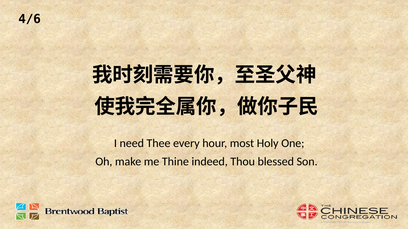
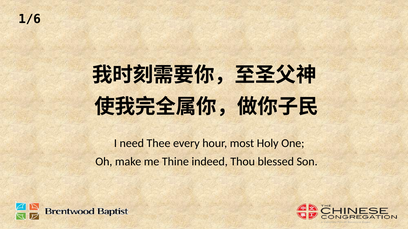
4/6: 4/6 -> 1/6
